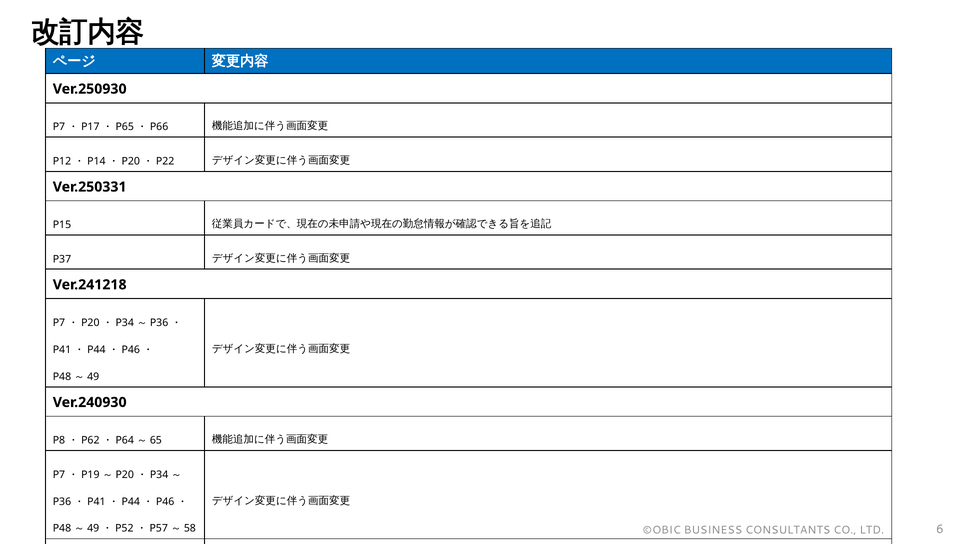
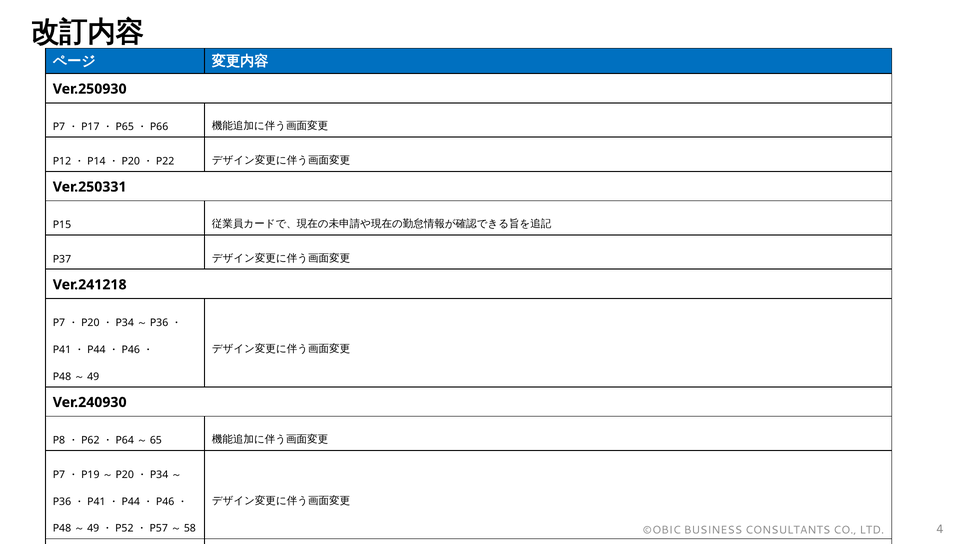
6: 6 -> 4
